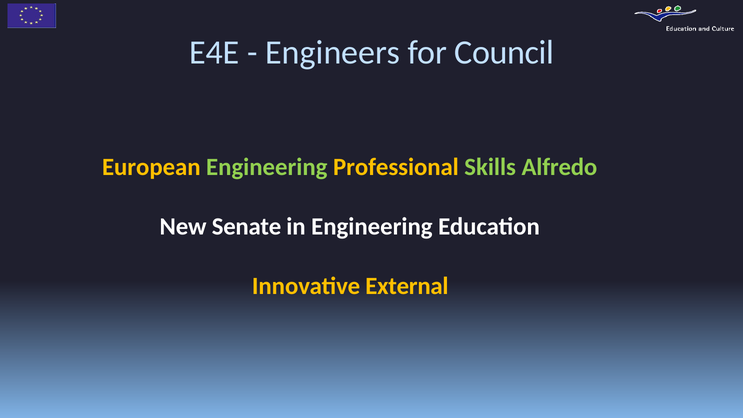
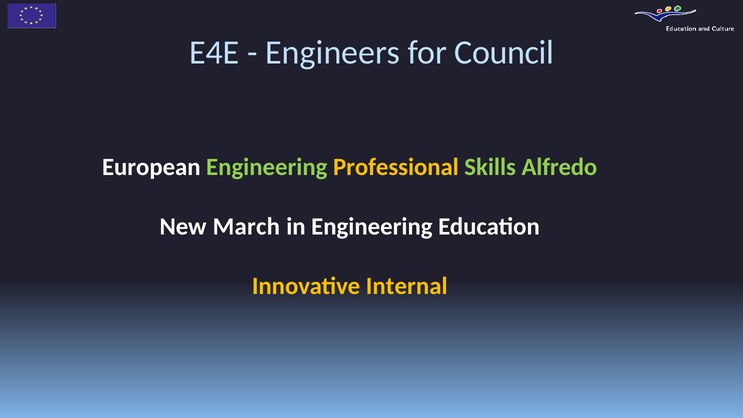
European colour: yellow -> white
Senate: Senate -> March
External: External -> Internal
